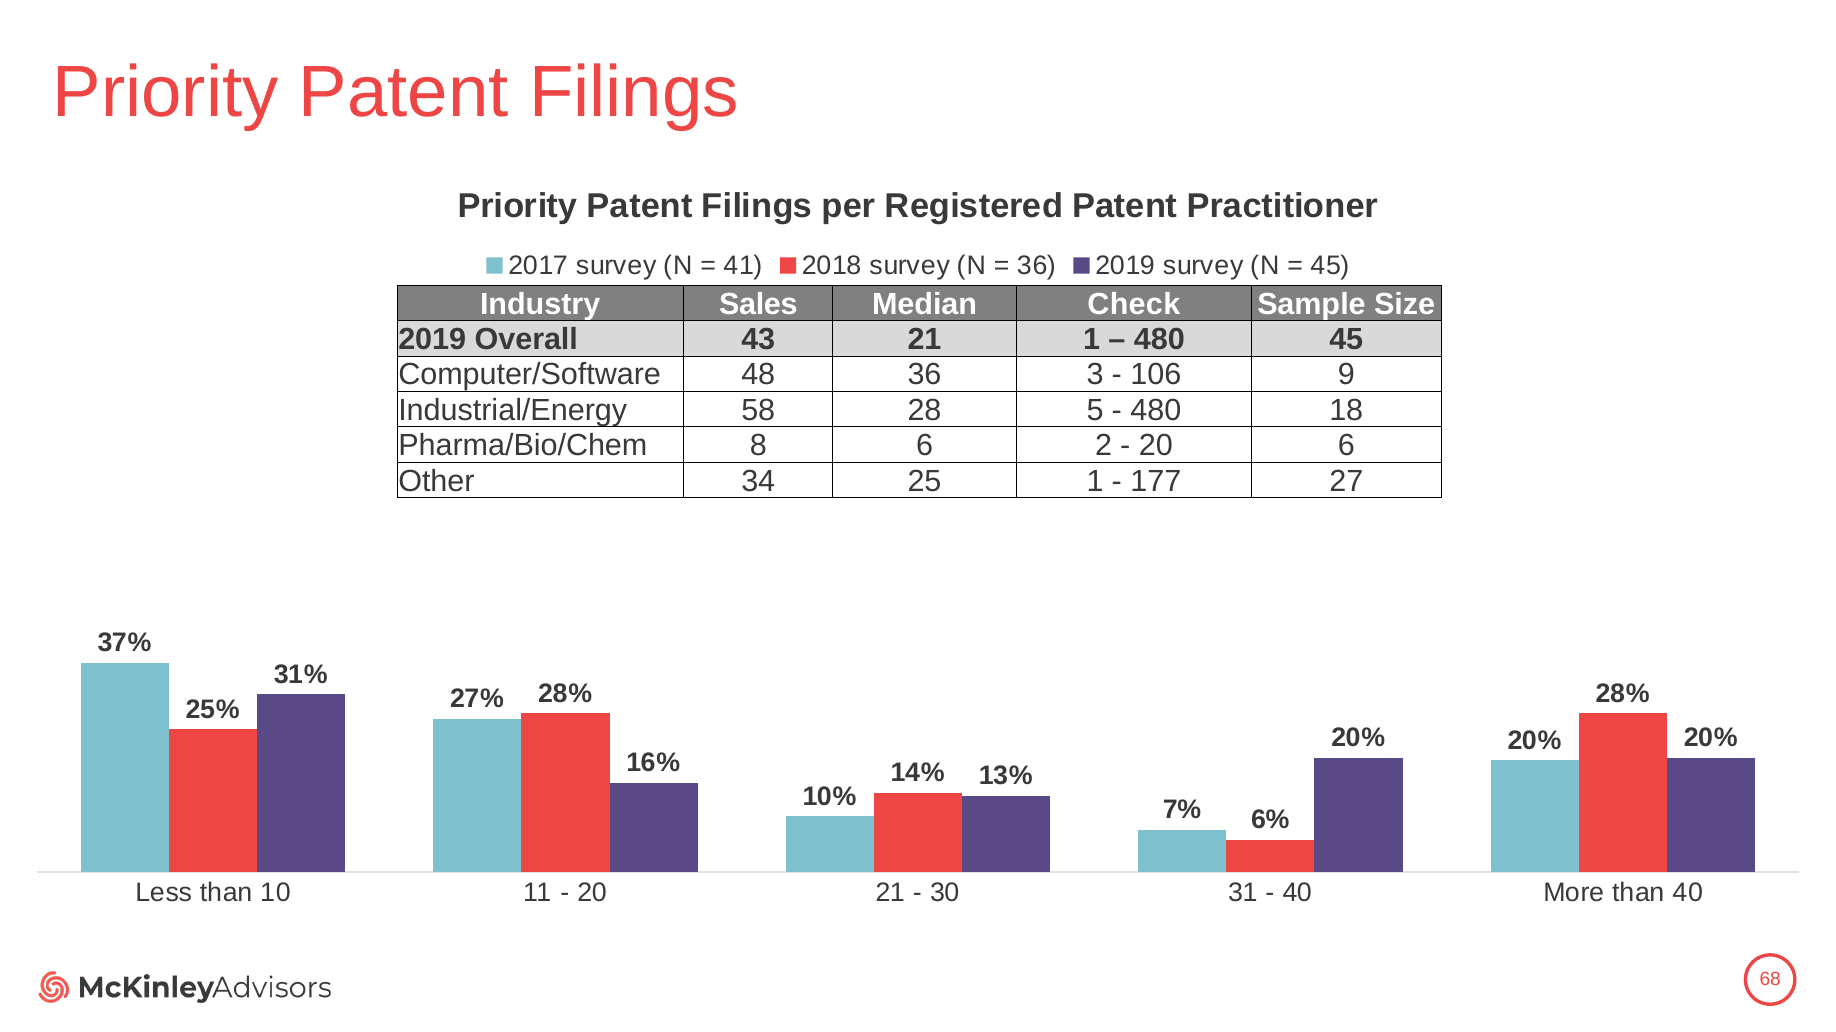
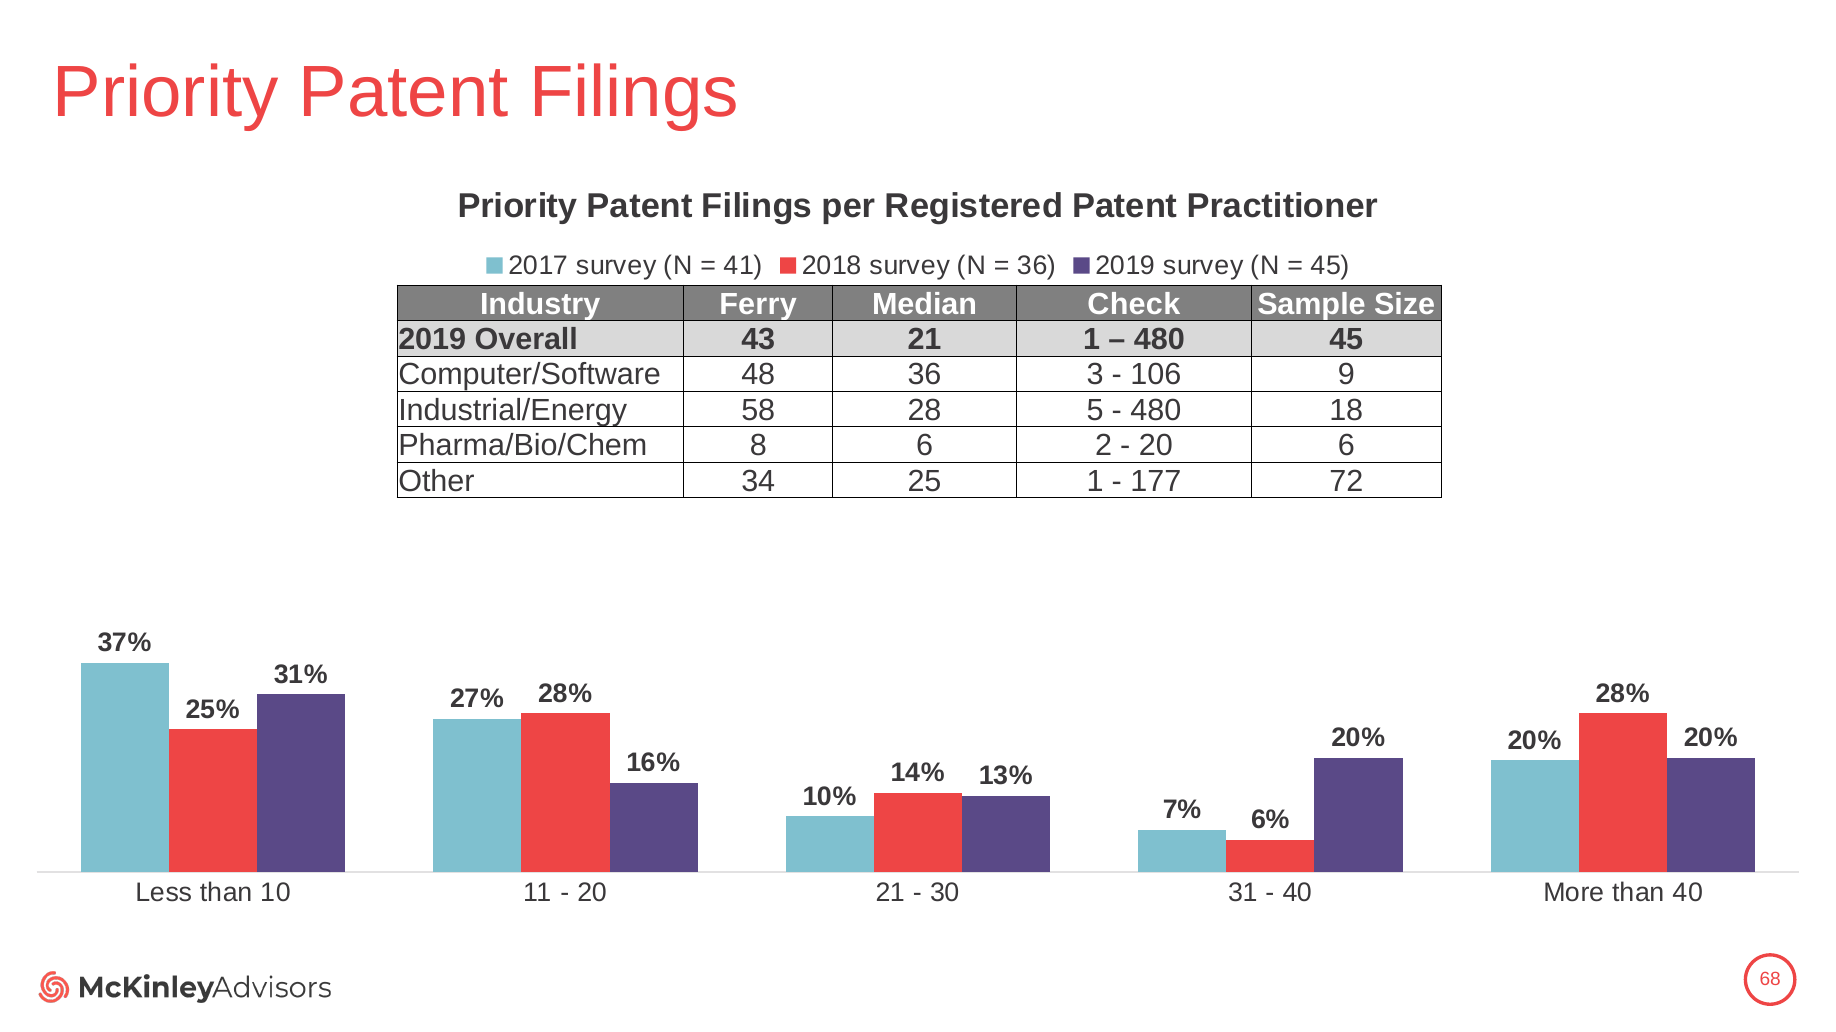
Sales: Sales -> Ferry
27: 27 -> 72
